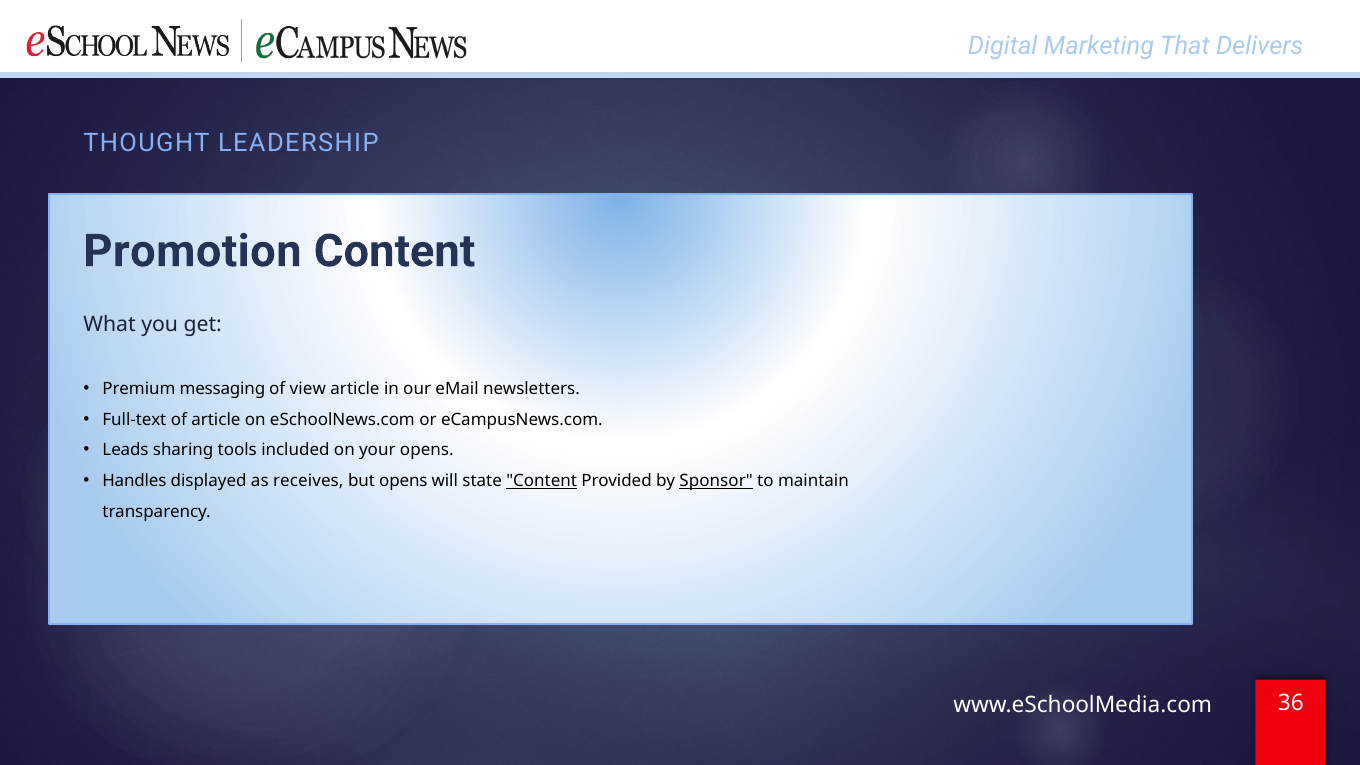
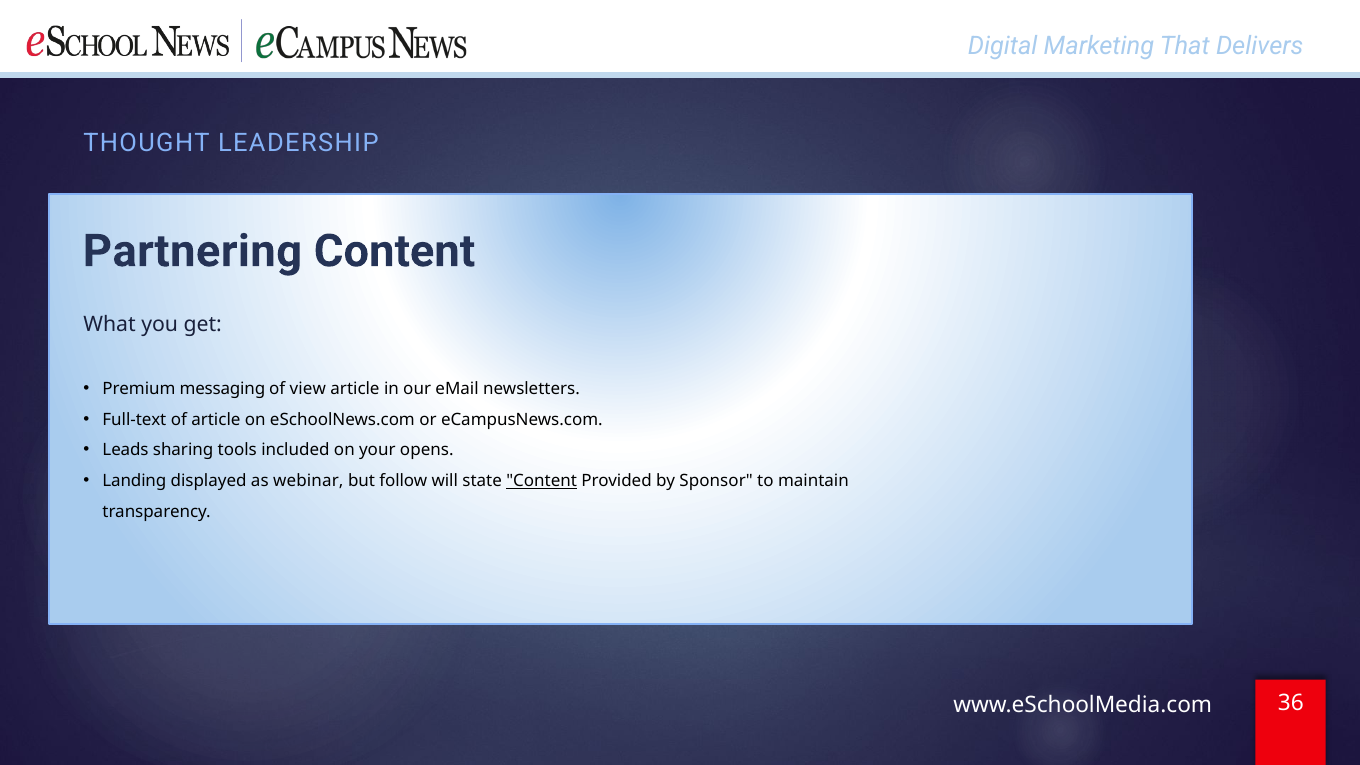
Promotion: Promotion -> Partnering
Handles: Handles -> Landing
receives: receives -> webinar
but opens: opens -> follow
Sponsor underline: present -> none
